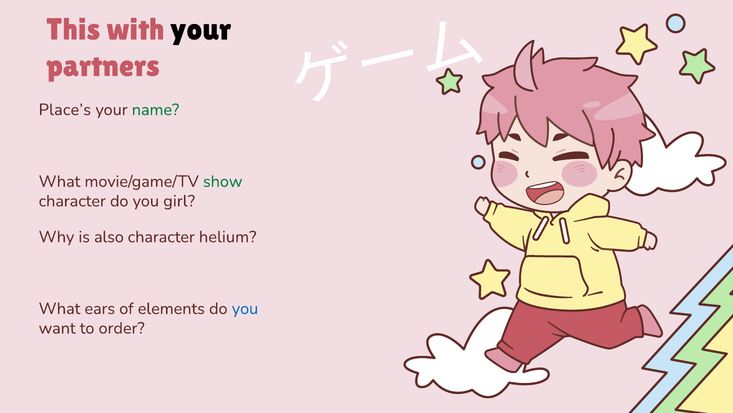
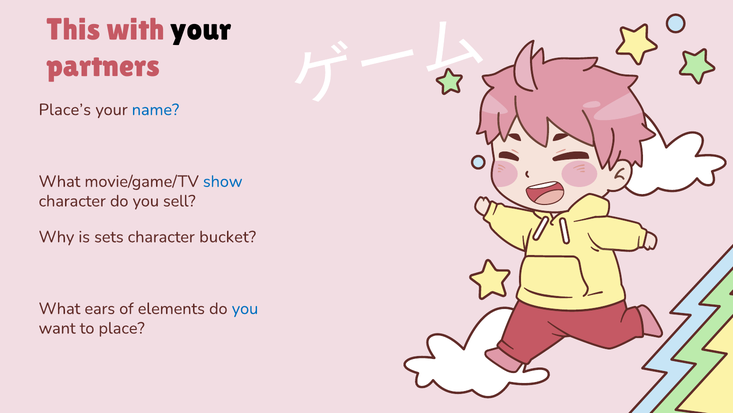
name colour: green -> blue
show colour: green -> blue
girl: girl -> sell
also: also -> sets
helium: helium -> bucket
order: order -> place
